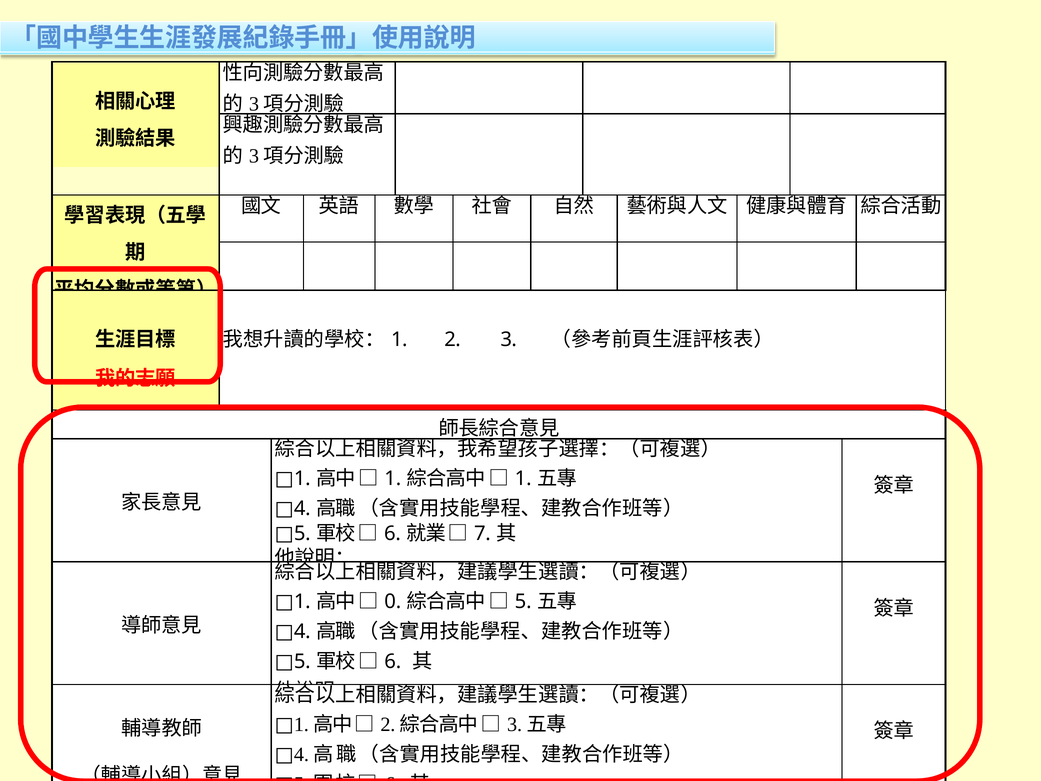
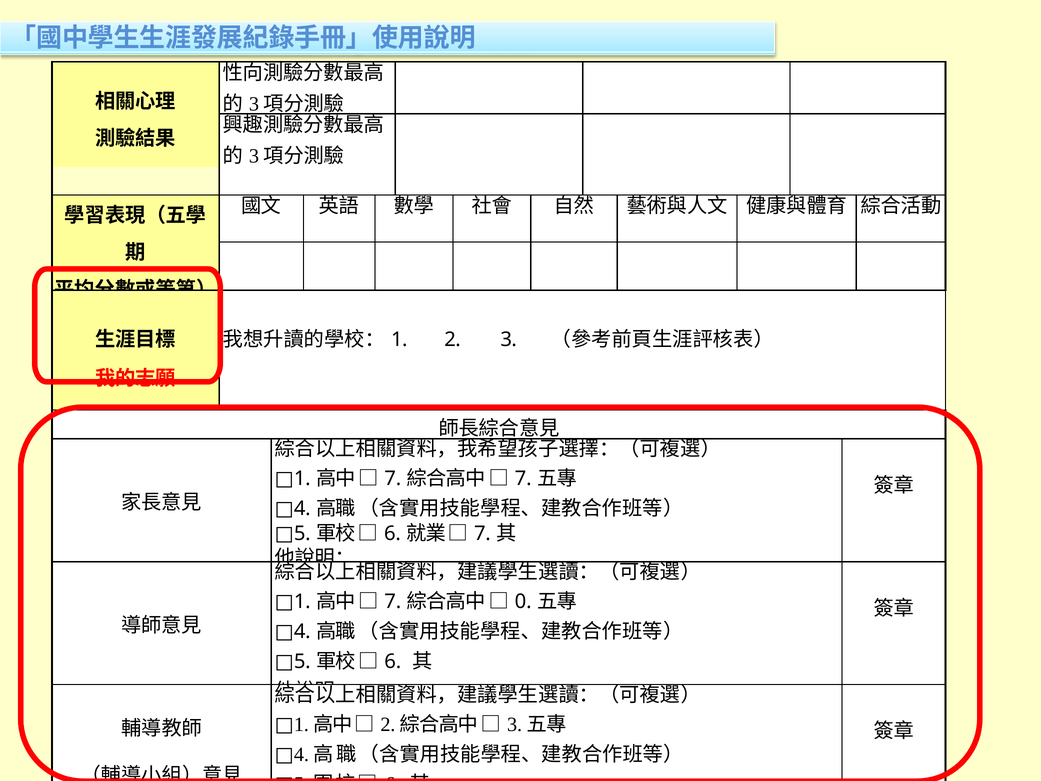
1 at (393, 479): 1 -> 7
1 at (523, 479): 1 -> 7
0 at (393, 602): 0 -> 7
5 at (523, 602): 5 -> 0
